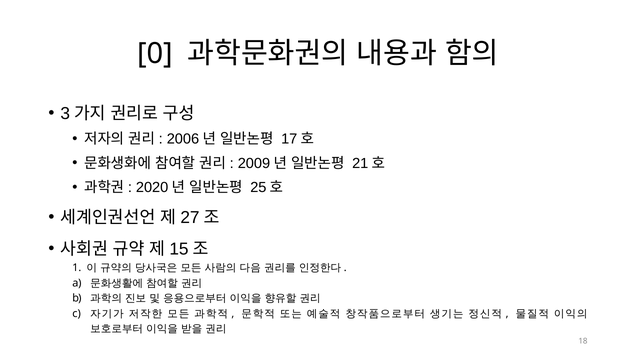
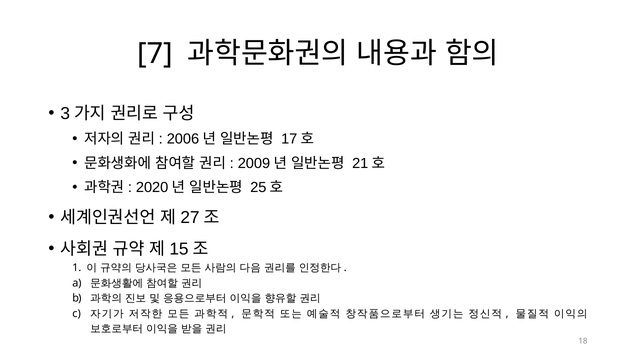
0: 0 -> 7
